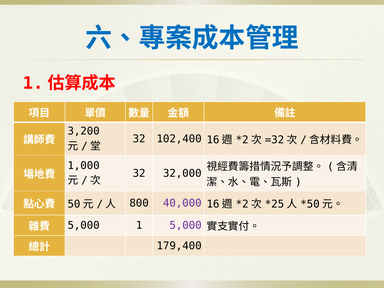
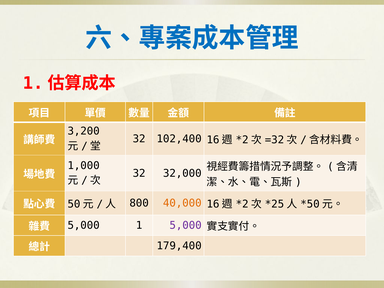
40,000 colour: purple -> orange
